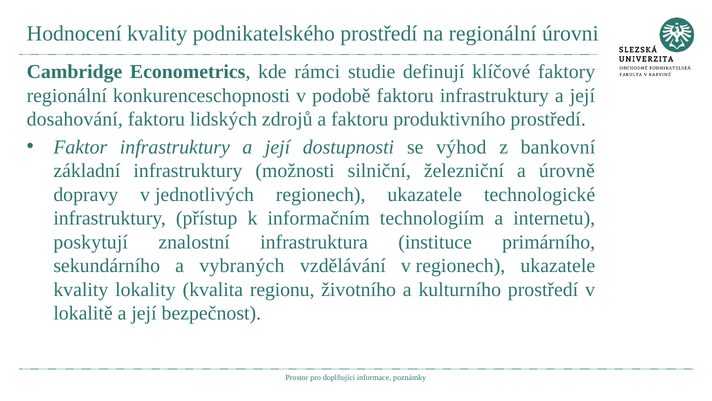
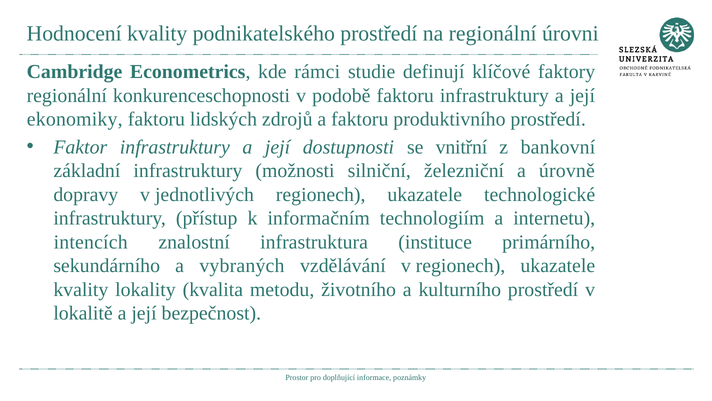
dosahování: dosahování -> ekonomiky
výhod: výhod -> vnitřní
poskytují: poskytují -> intencích
regionu: regionu -> metodu
